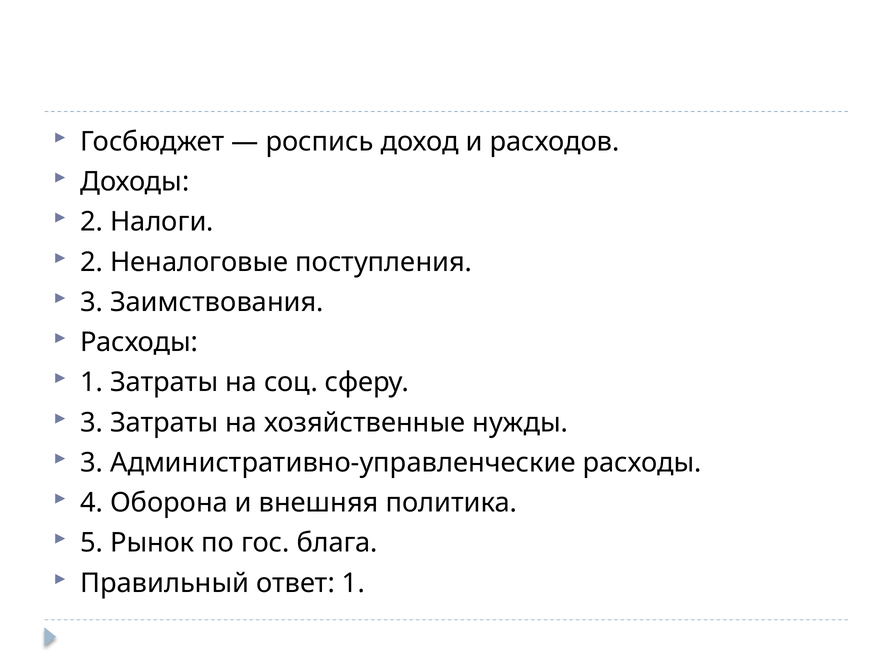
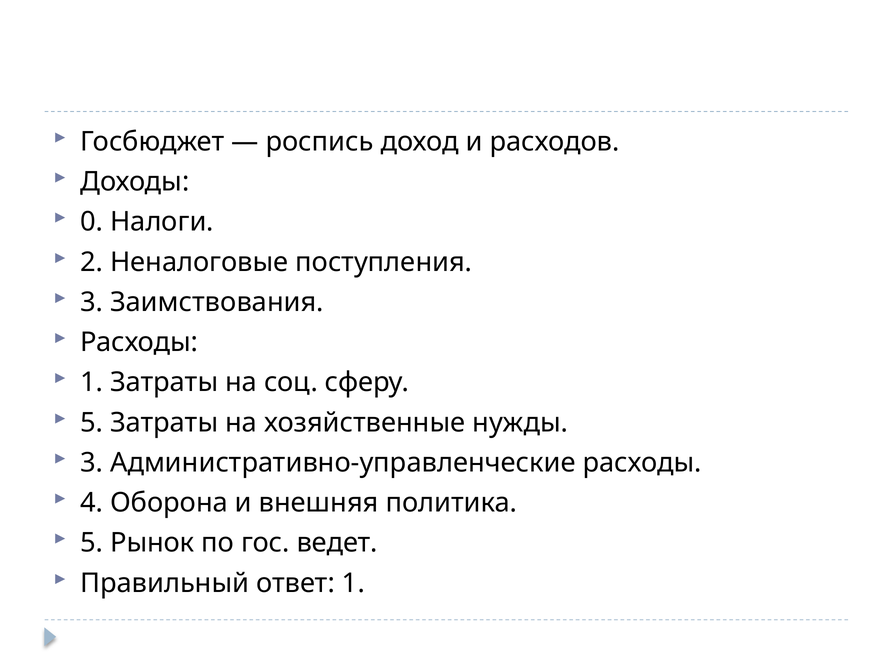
2 at (92, 222): 2 -> 0
3 at (92, 423): 3 -> 5
блага: блага -> ведет
